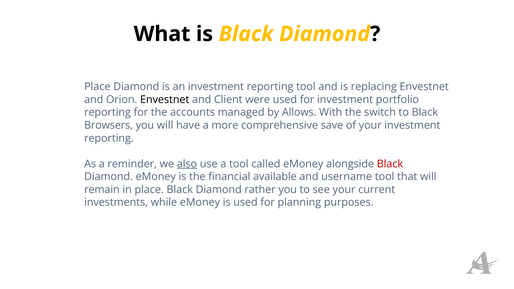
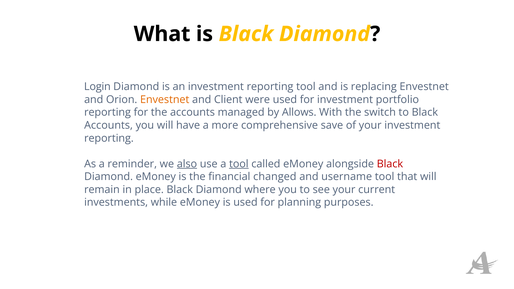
Place at (97, 87): Place -> Login
Envestnet at (165, 100) colour: black -> orange
Browsers at (109, 125): Browsers -> Accounts
tool at (239, 164) underline: none -> present
available: available -> changed
rather: rather -> where
